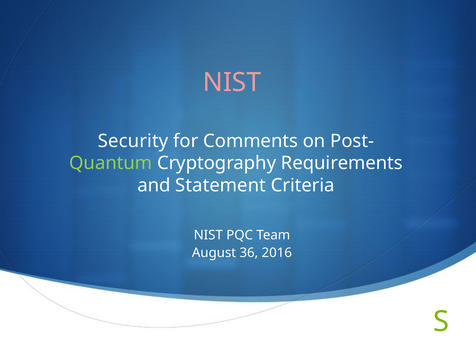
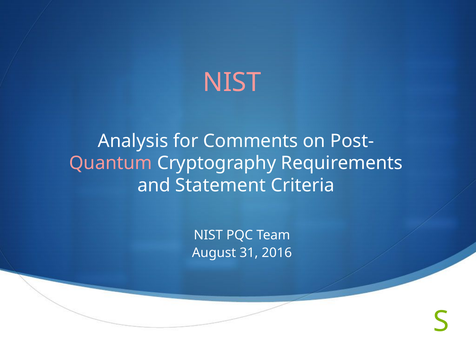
Security: Security -> Analysis
Quantum colour: light green -> pink
36: 36 -> 31
